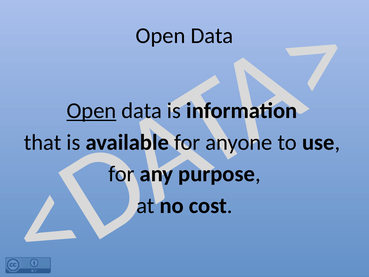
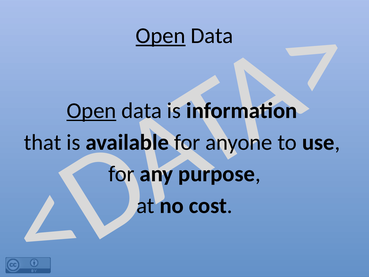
Open at (161, 36) underline: none -> present
